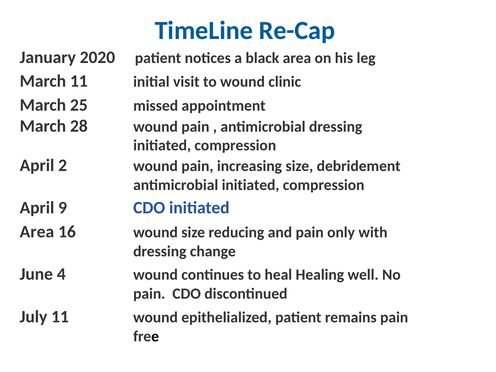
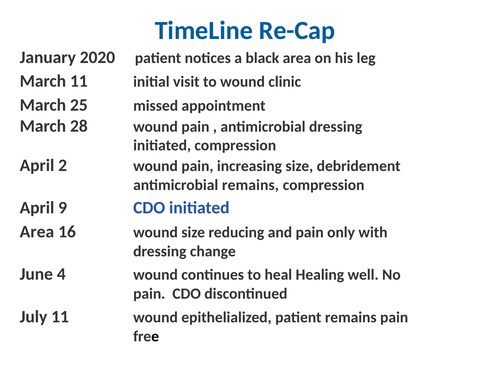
antimicrobial initiated: initiated -> remains
